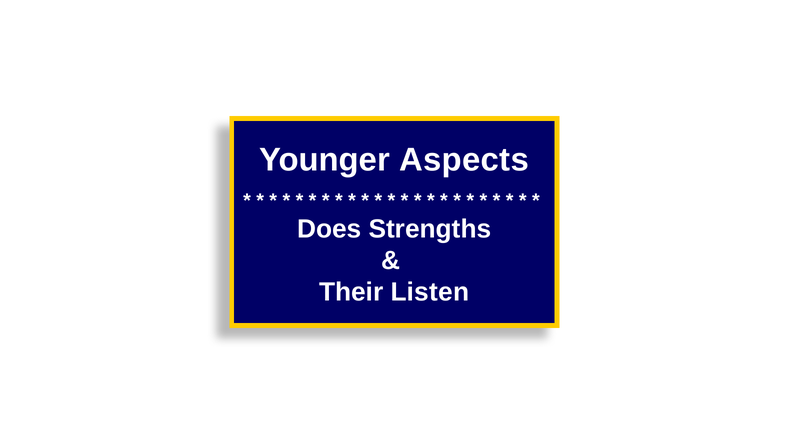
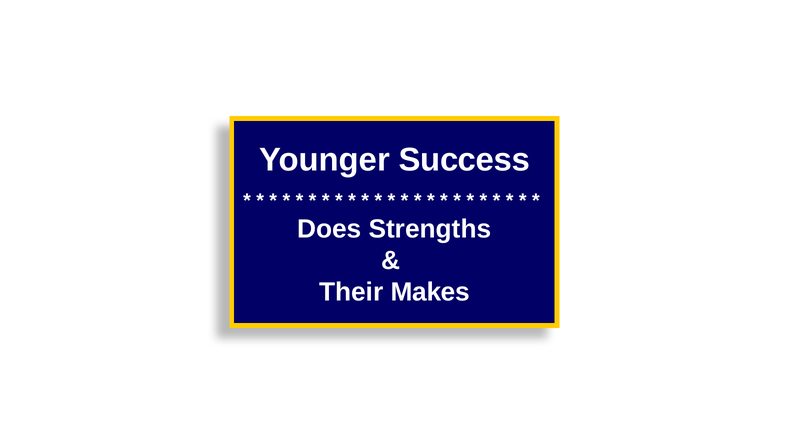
Aspects: Aspects -> Success
Listen: Listen -> Makes
